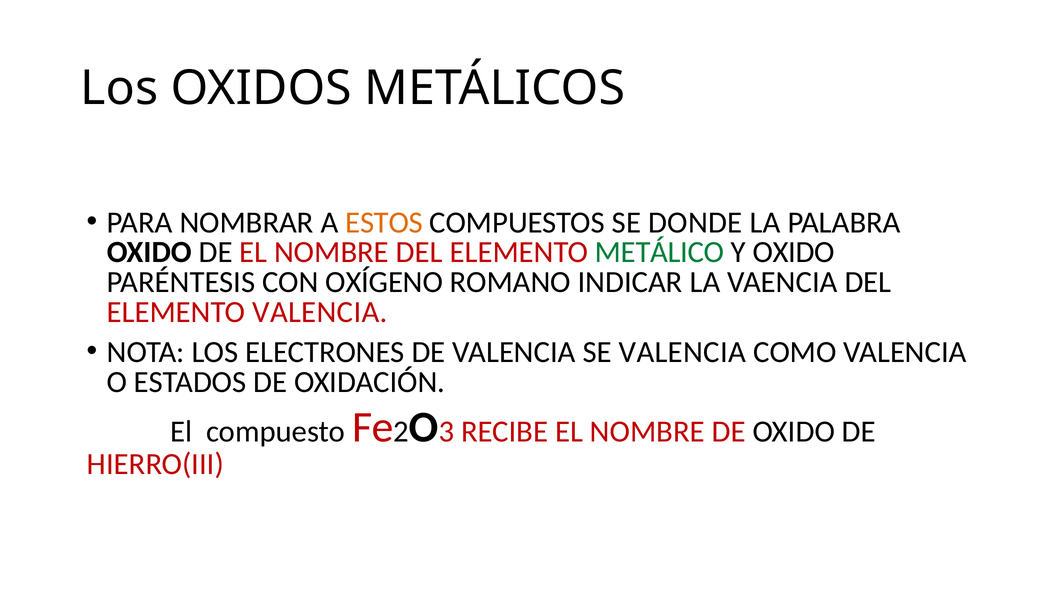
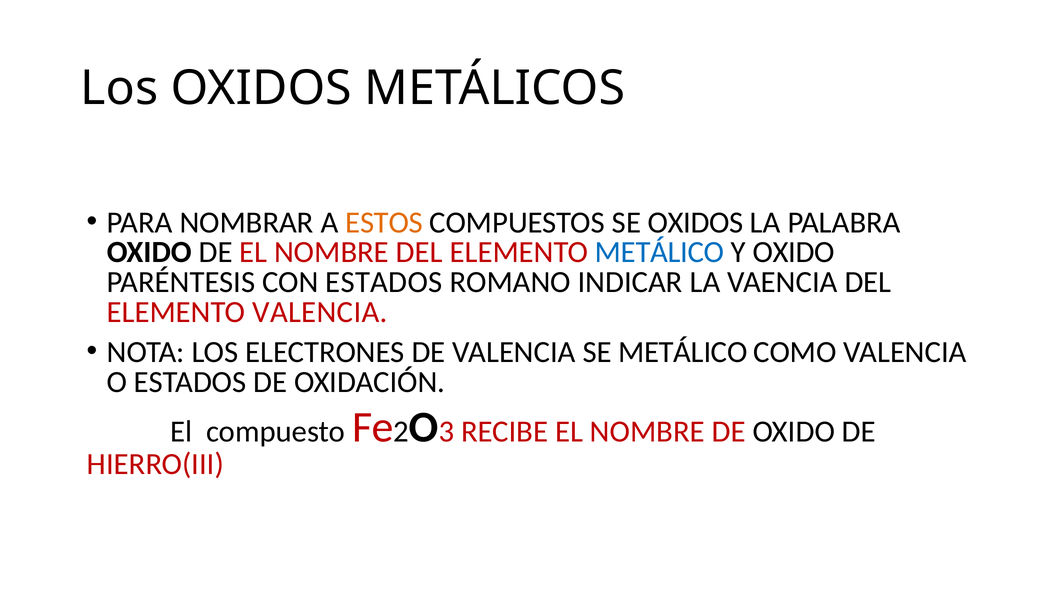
SE DONDE: DONDE -> OXIDOS
METÁLICO at (660, 253) colour: green -> blue
CON OXÍGENO: OXÍGENO -> ESTADOS
SE VALENCIA: VALENCIA -> METÁLICO
